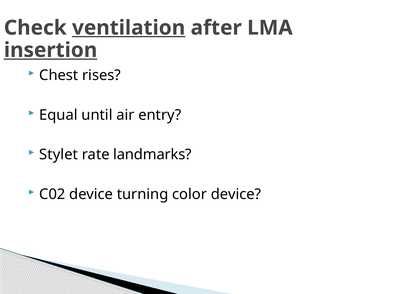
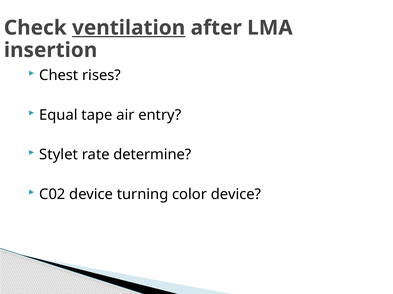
insertion underline: present -> none
until: until -> tape
landmarks: landmarks -> determine
